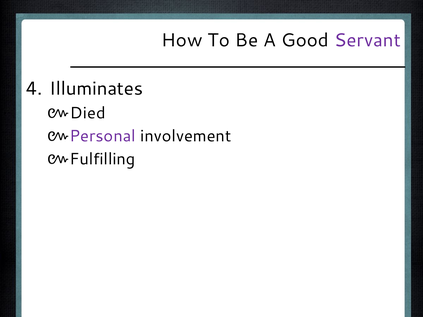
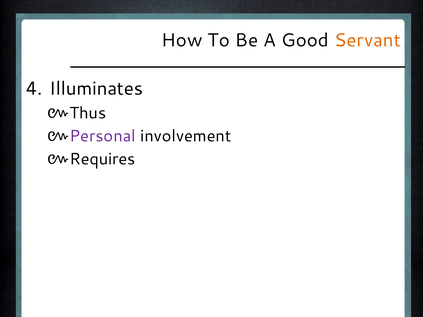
Servant colour: purple -> orange
Died: Died -> Thus
Fulfilling: Fulfilling -> Requires
